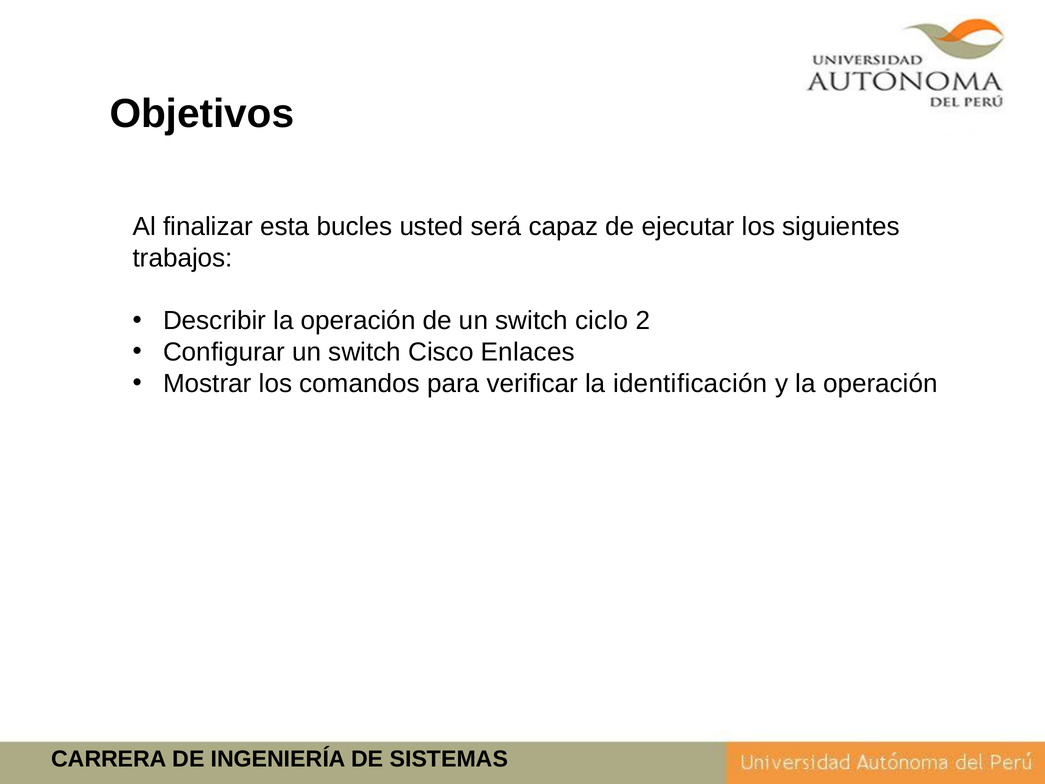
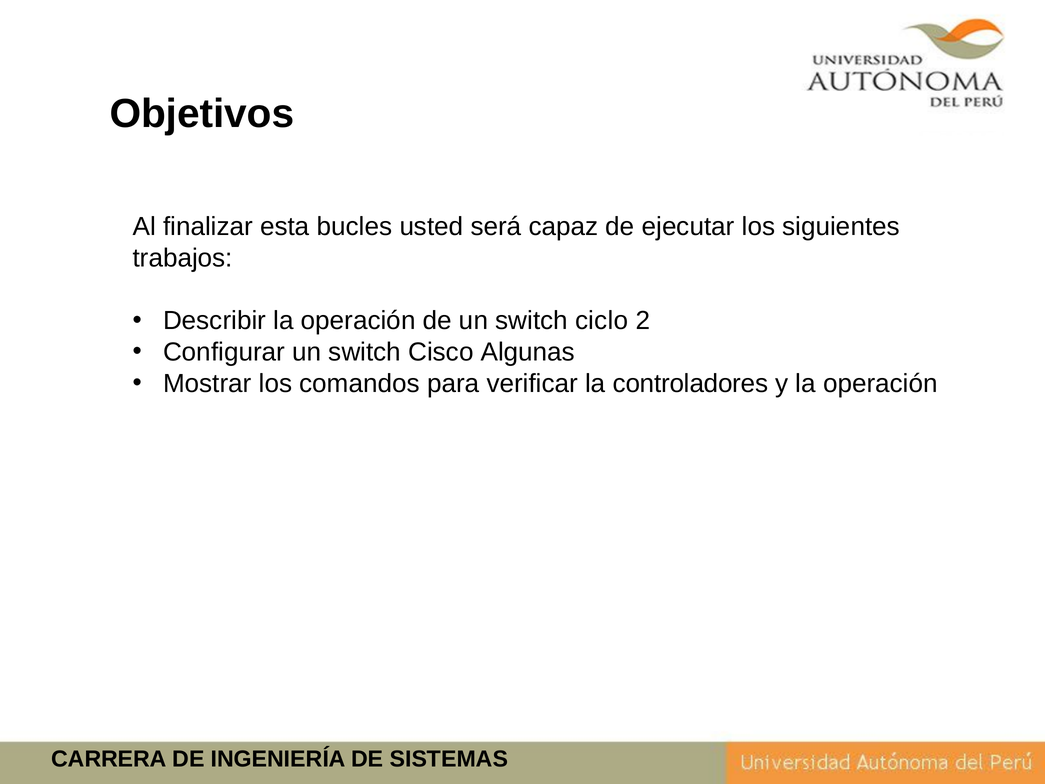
Enlaces: Enlaces -> Algunas
identificación: identificación -> controladores
